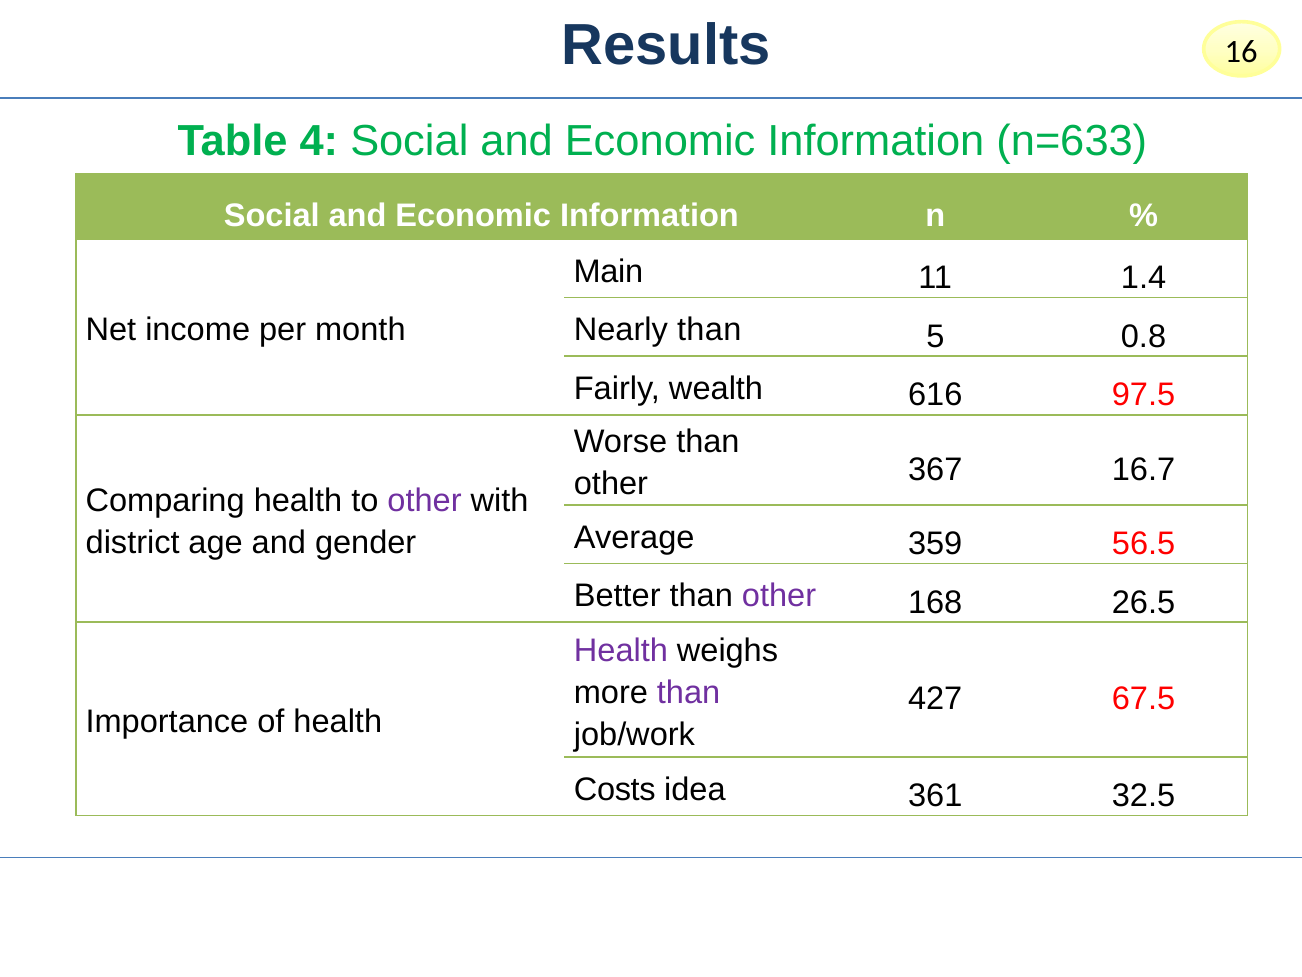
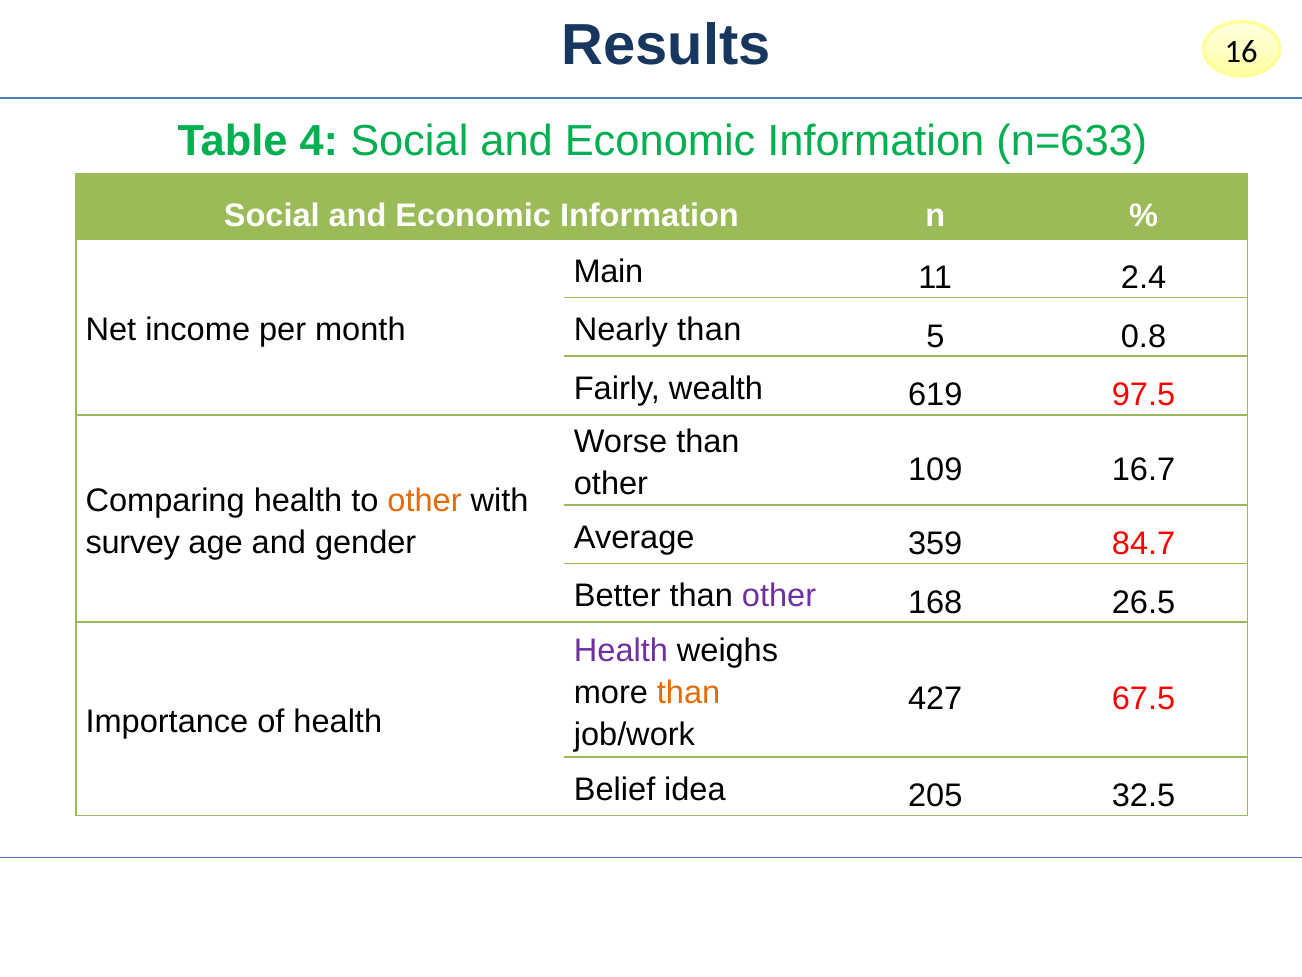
1.4: 1.4 -> 2.4
616: 616 -> 619
367: 367 -> 109
other at (425, 501) colour: purple -> orange
56.5: 56.5 -> 84.7
district: district -> survey
than at (689, 692) colour: purple -> orange
Costs: Costs -> Belief
361: 361 -> 205
